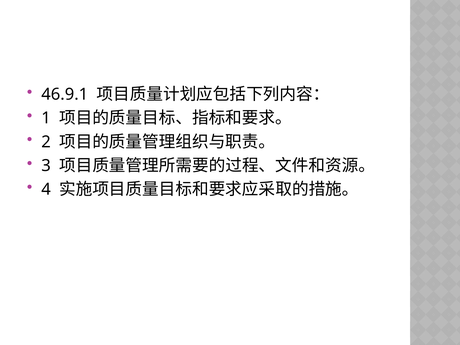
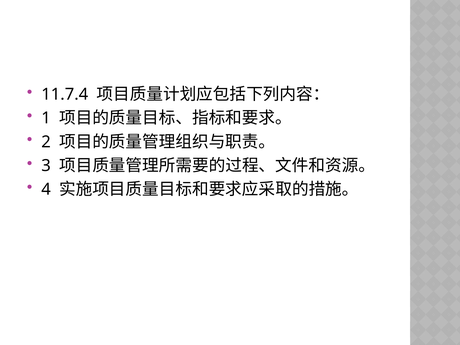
46.9.1: 46.9.1 -> 11.7.4
